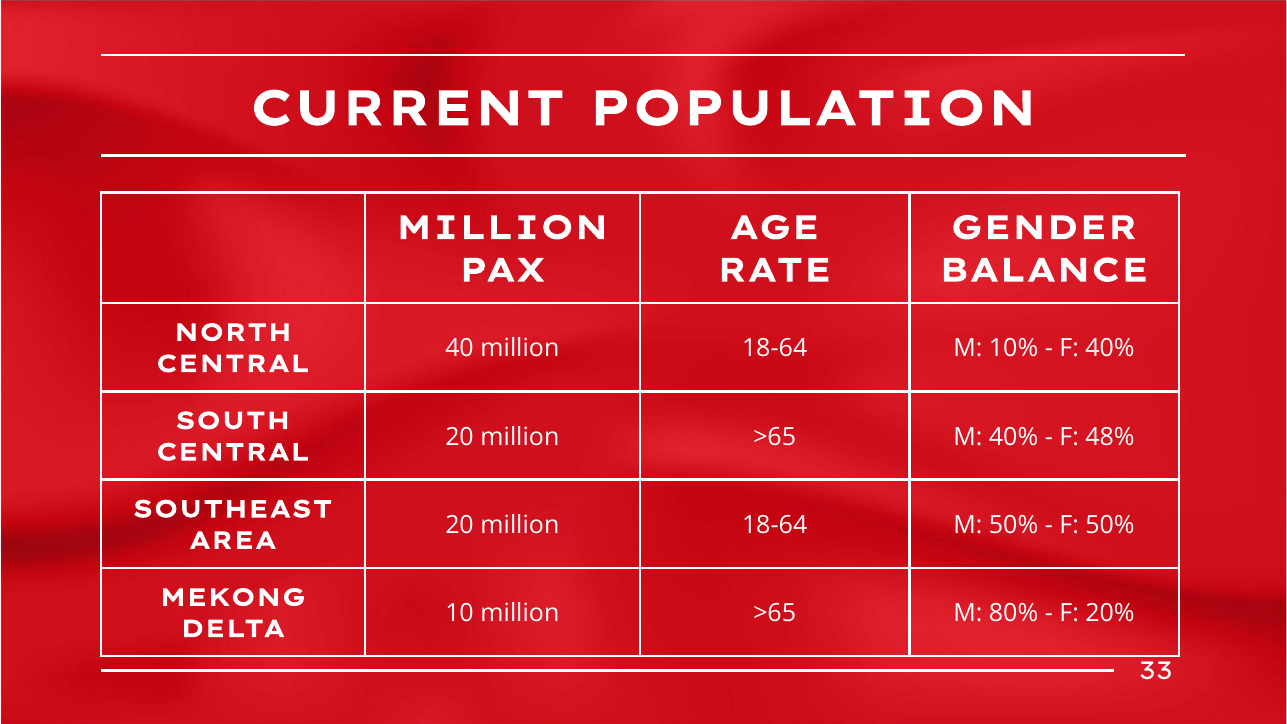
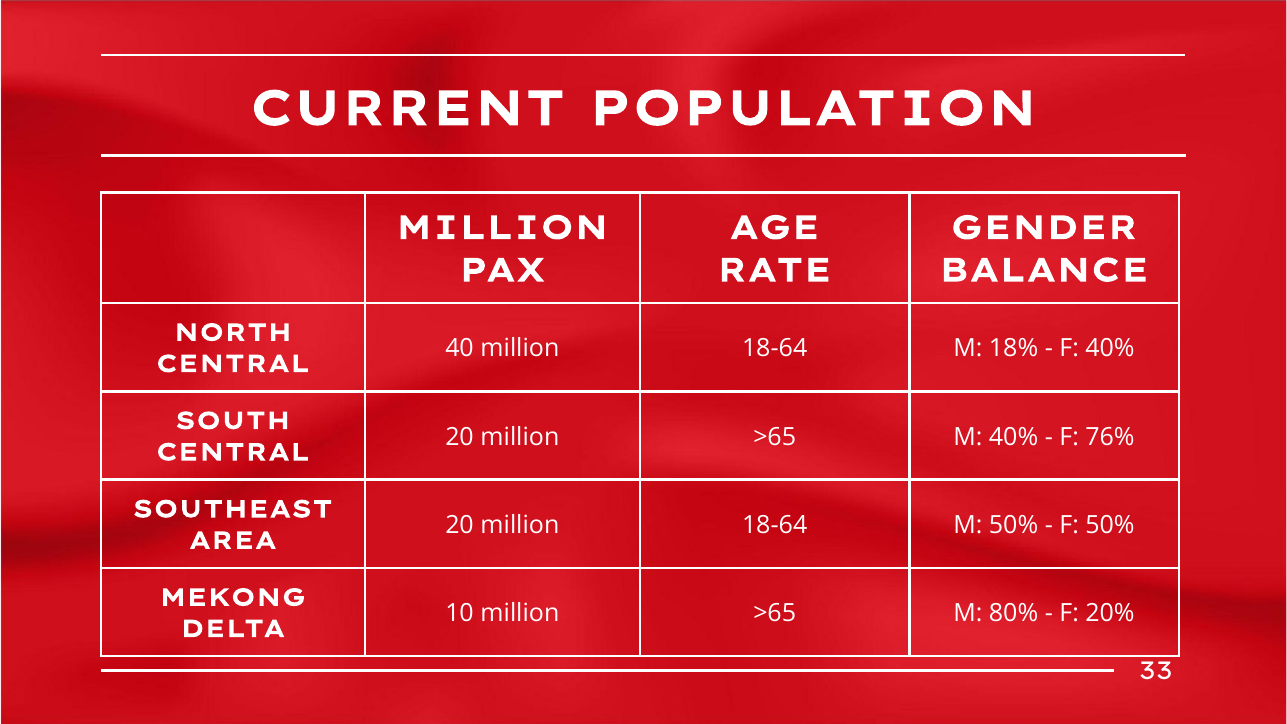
10%: 10% -> 18%
48%: 48% -> 76%
